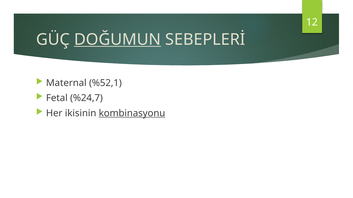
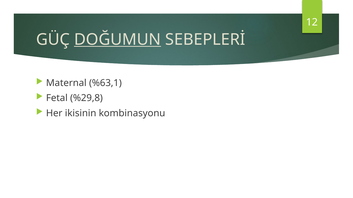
%52,1: %52,1 -> %63,1
%24,7: %24,7 -> %29,8
kombinasyonu underline: present -> none
